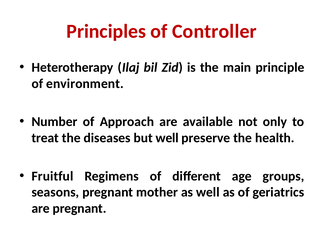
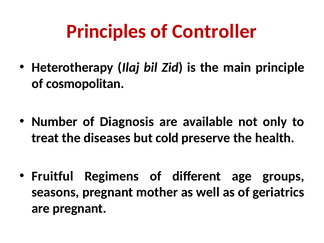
environment: environment -> cosmopolitan
Approach: Approach -> Diagnosis
but well: well -> cold
